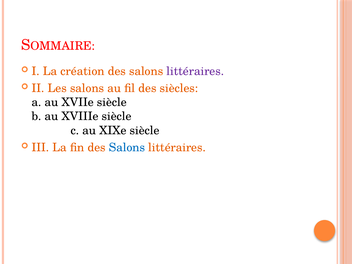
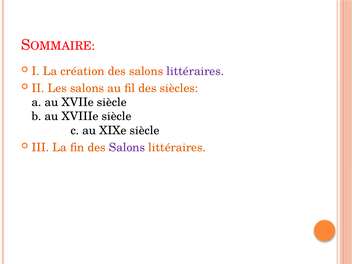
Salons at (127, 147) colour: blue -> purple
